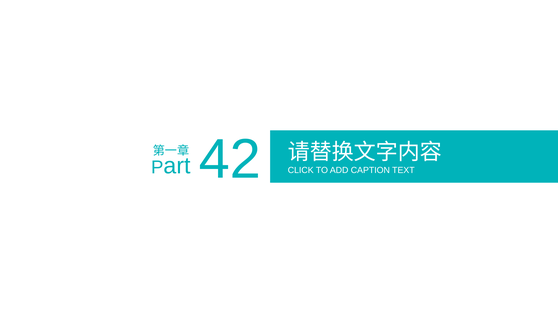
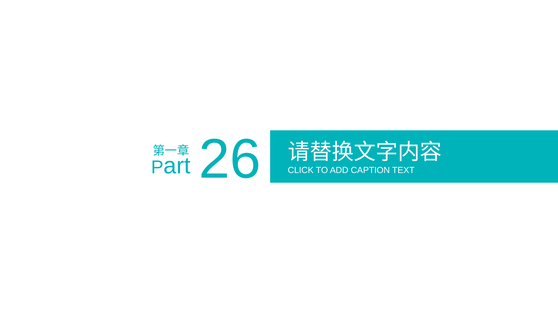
42: 42 -> 26
